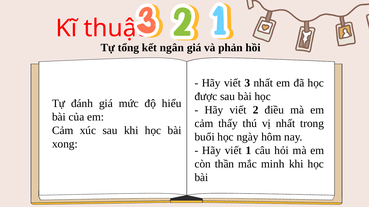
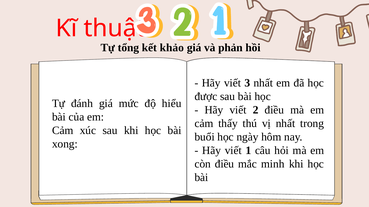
ngân: ngân -> khảo
còn thần: thần -> điều
